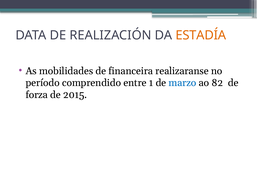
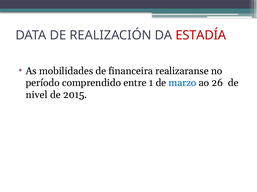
ESTADÍA colour: orange -> red
82: 82 -> 26
forza: forza -> nivel
